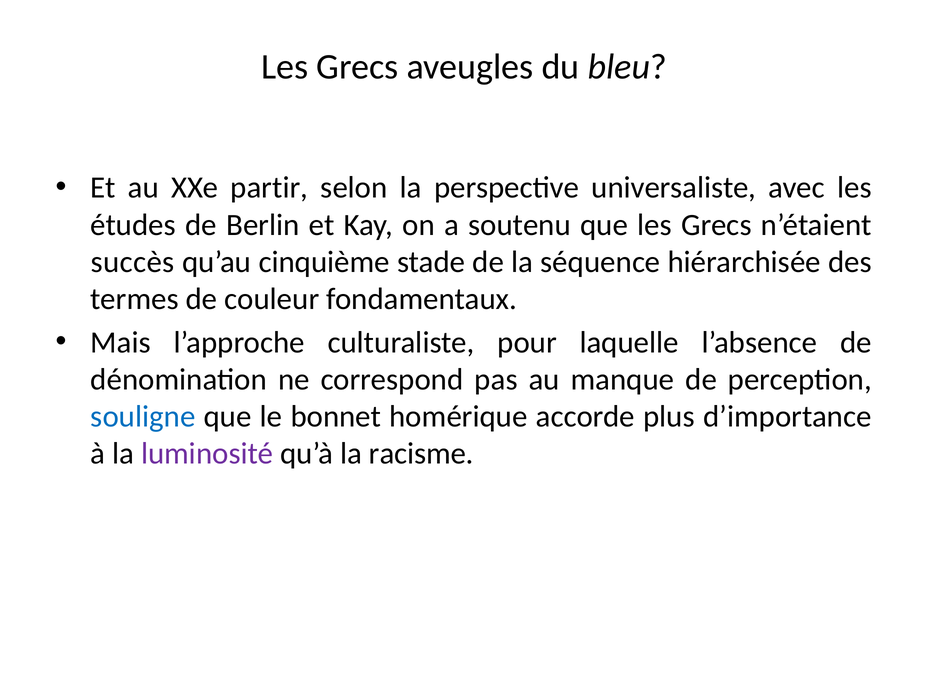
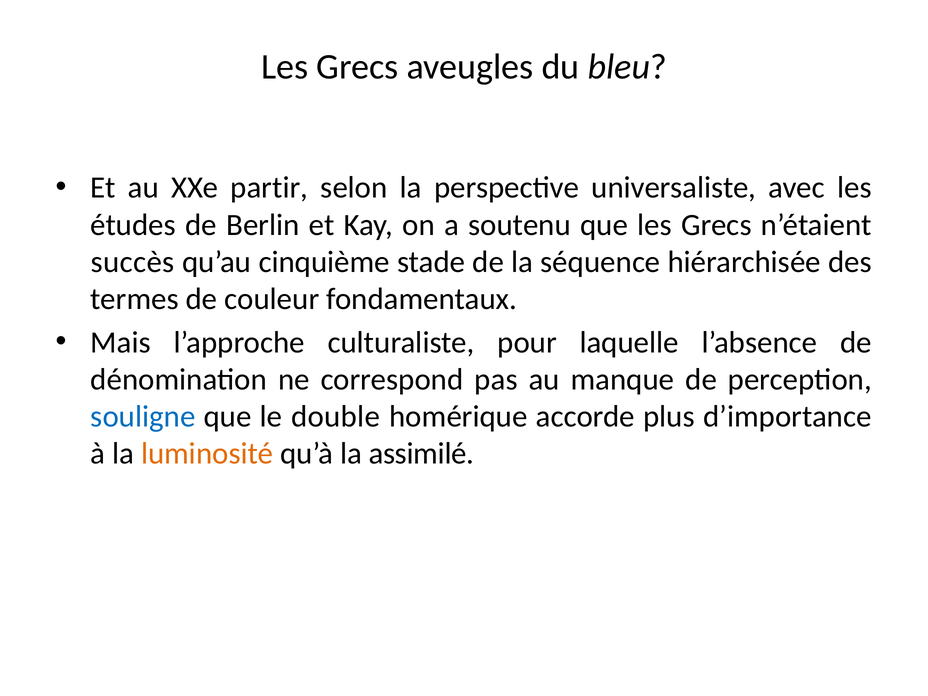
bonnet: bonnet -> double
luminosité colour: purple -> orange
racisme: racisme -> assimilé
